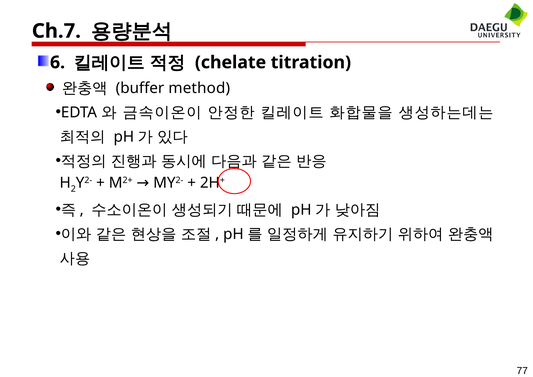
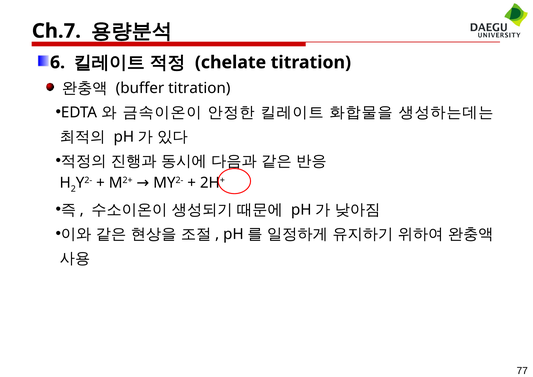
buffer method: method -> titration
